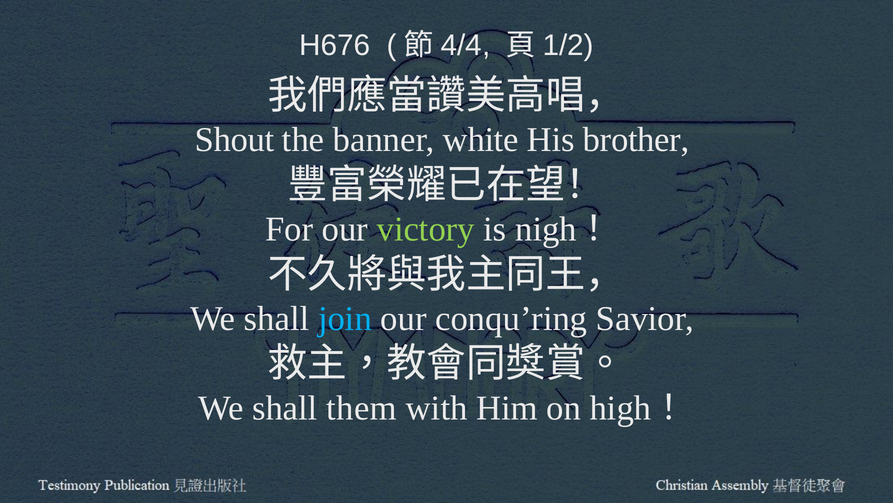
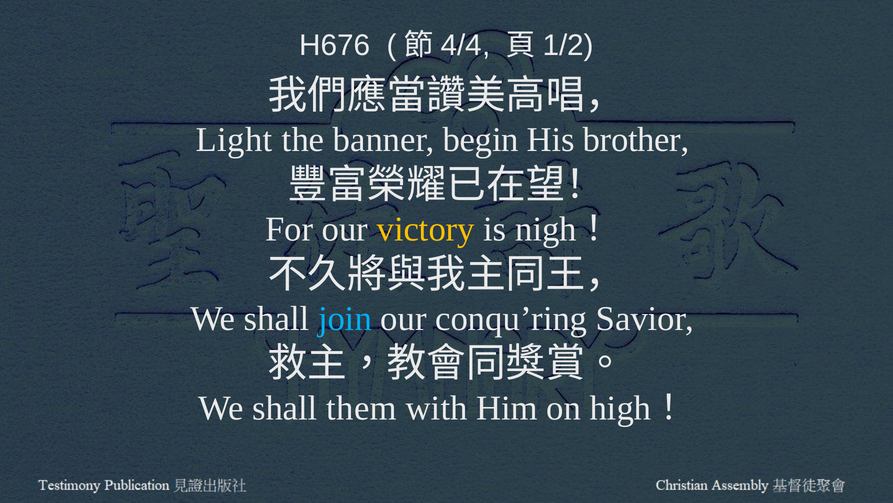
Shout: Shout -> Light
white: white -> begin
victory colour: light green -> yellow
